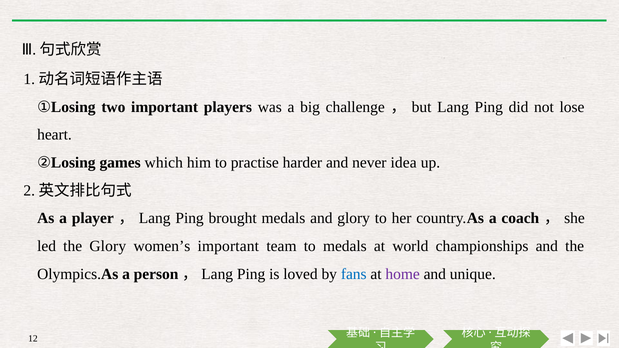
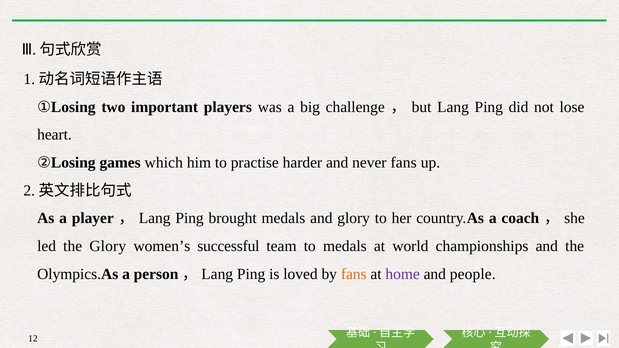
never idea: idea -> fans
women’s important: important -> successful
fans at (354, 274) colour: blue -> orange
unique: unique -> people
